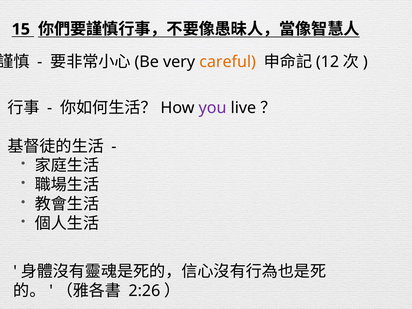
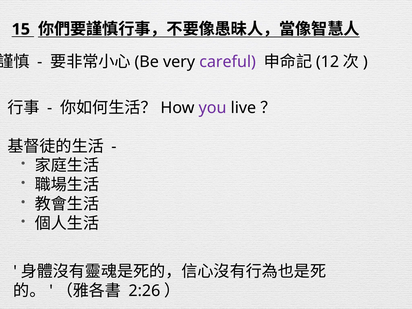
careful colour: orange -> purple
